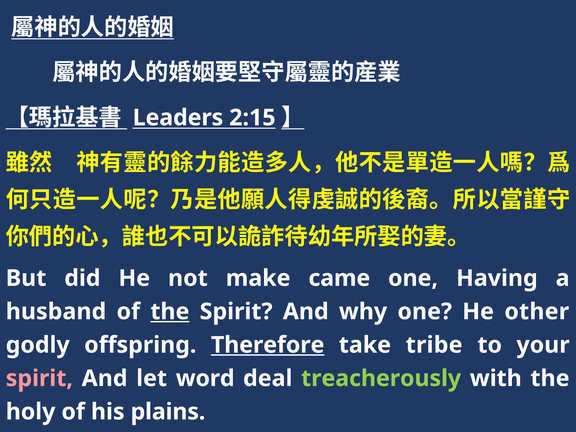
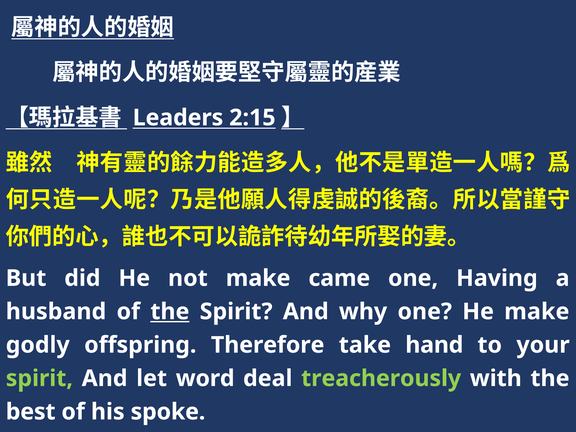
He other: other -> make
Therefore underline: present -> none
tribe: tribe -> hand
spirit at (39, 378) colour: pink -> light green
holy: holy -> best
plains: plains -> spoke
